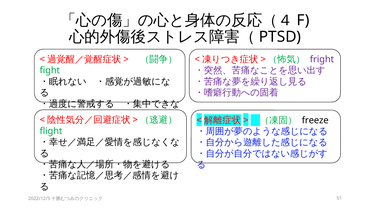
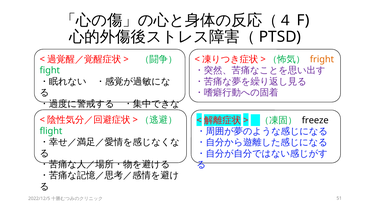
fright colour: purple -> orange
